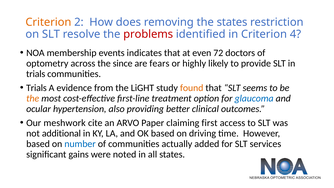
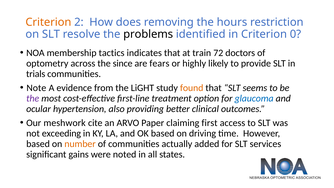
the states: states -> hours
problems colour: red -> black
4: 4 -> 0
events: events -> tactics
even: even -> train
Trials at (36, 88): Trials -> Note
the at (33, 98) colour: orange -> purple
additional: additional -> exceeding
number colour: blue -> orange
